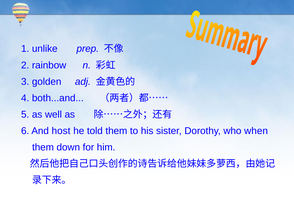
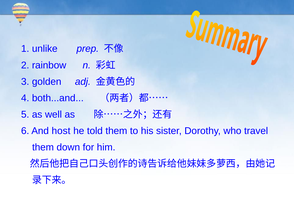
when: when -> travel
